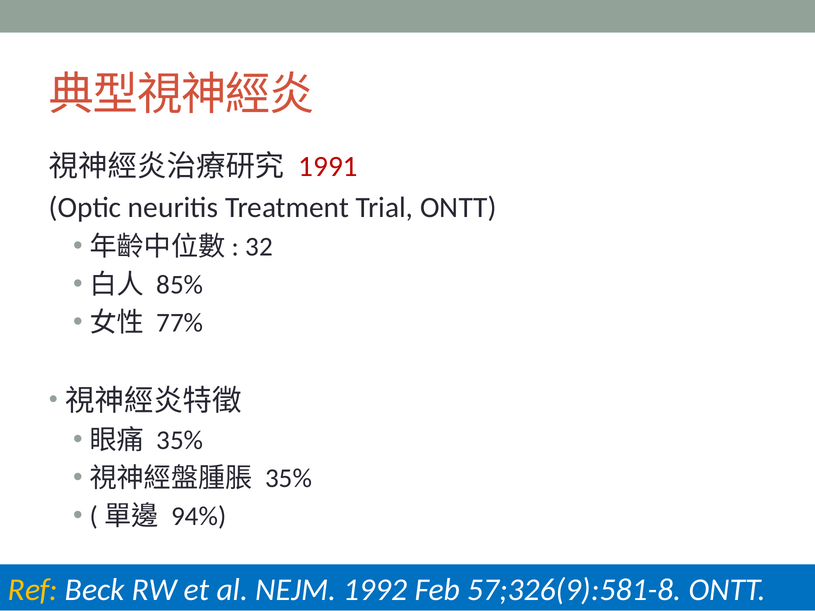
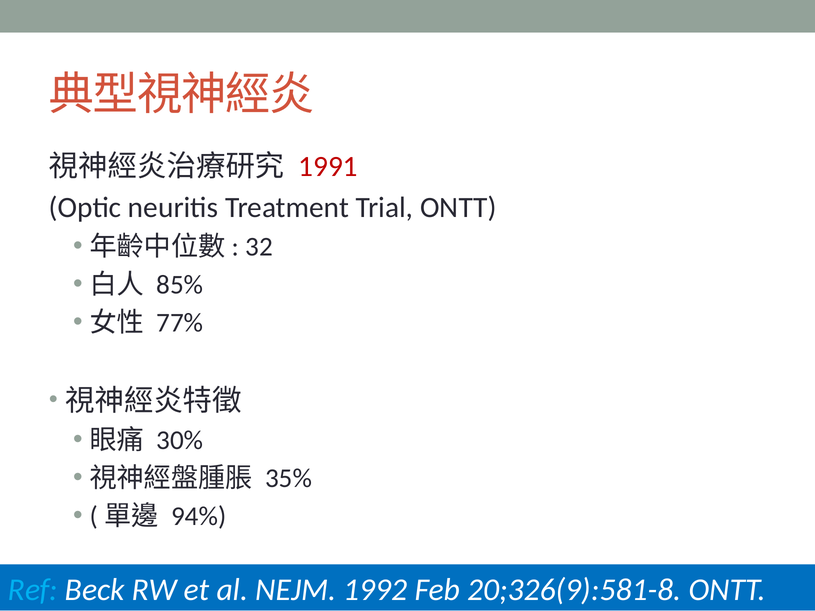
35% at (180, 440): 35% -> 30%
Ref colour: yellow -> light blue
57;326(9):581-8: 57;326(9):581-8 -> 20;326(9):581-8
